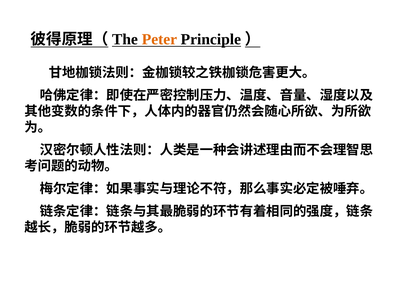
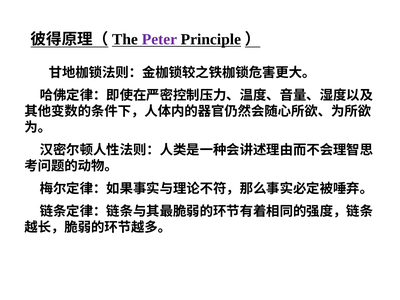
Peter colour: orange -> purple
